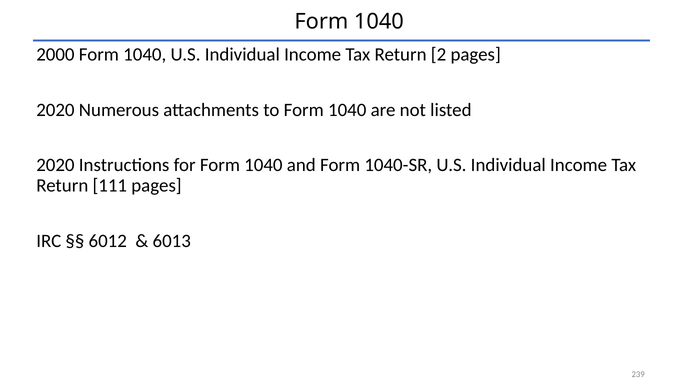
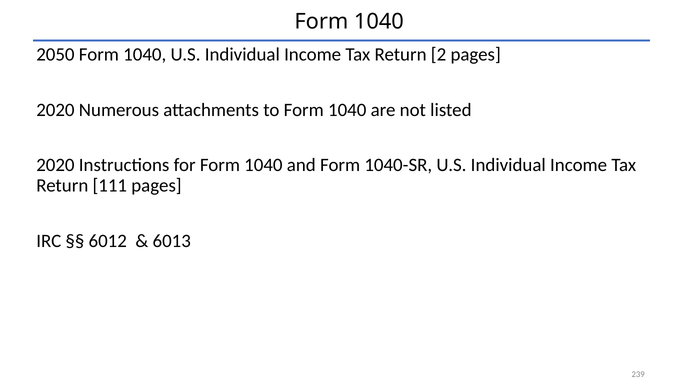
2000: 2000 -> 2050
